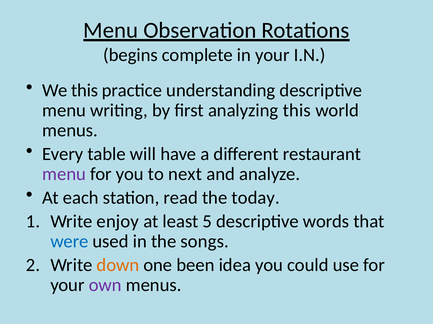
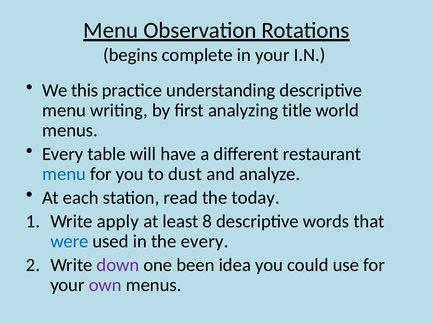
analyzing this: this -> title
menu at (64, 174) colour: purple -> blue
next: next -> dust
enjoy: enjoy -> apply
5: 5 -> 8
the songs: songs -> every
down colour: orange -> purple
